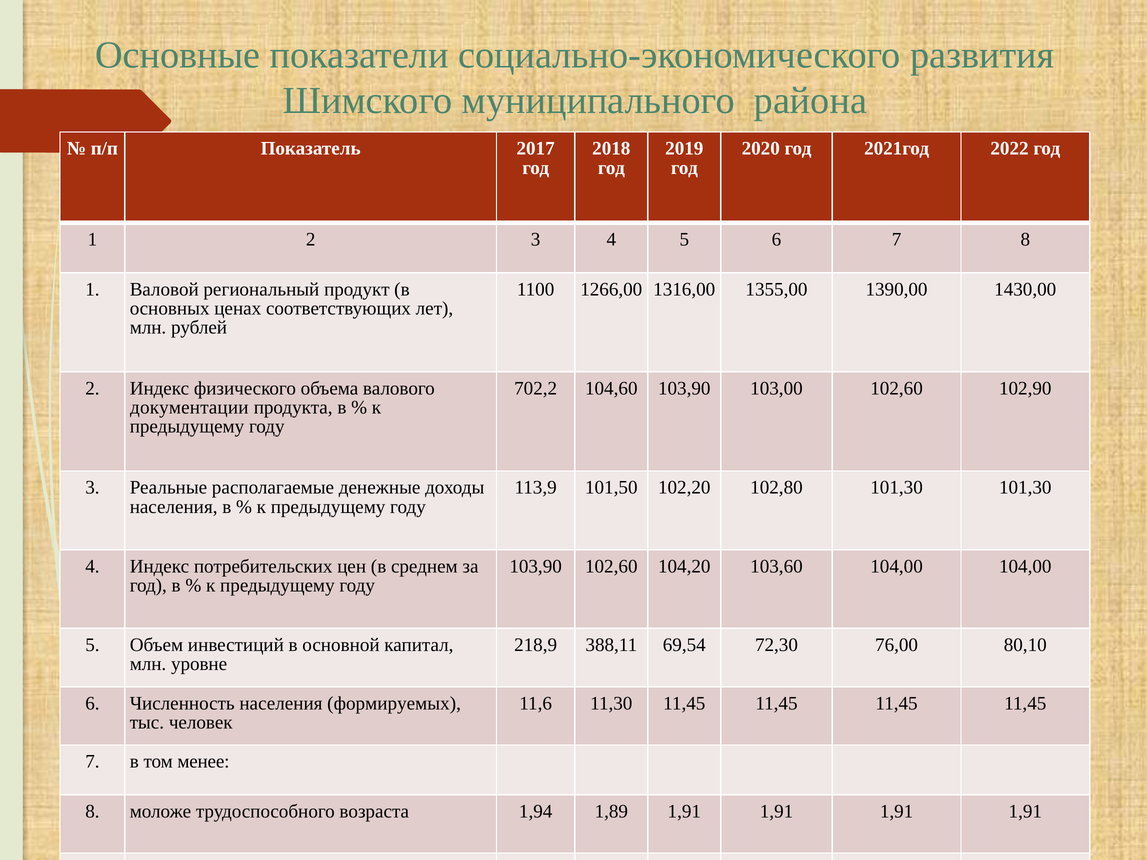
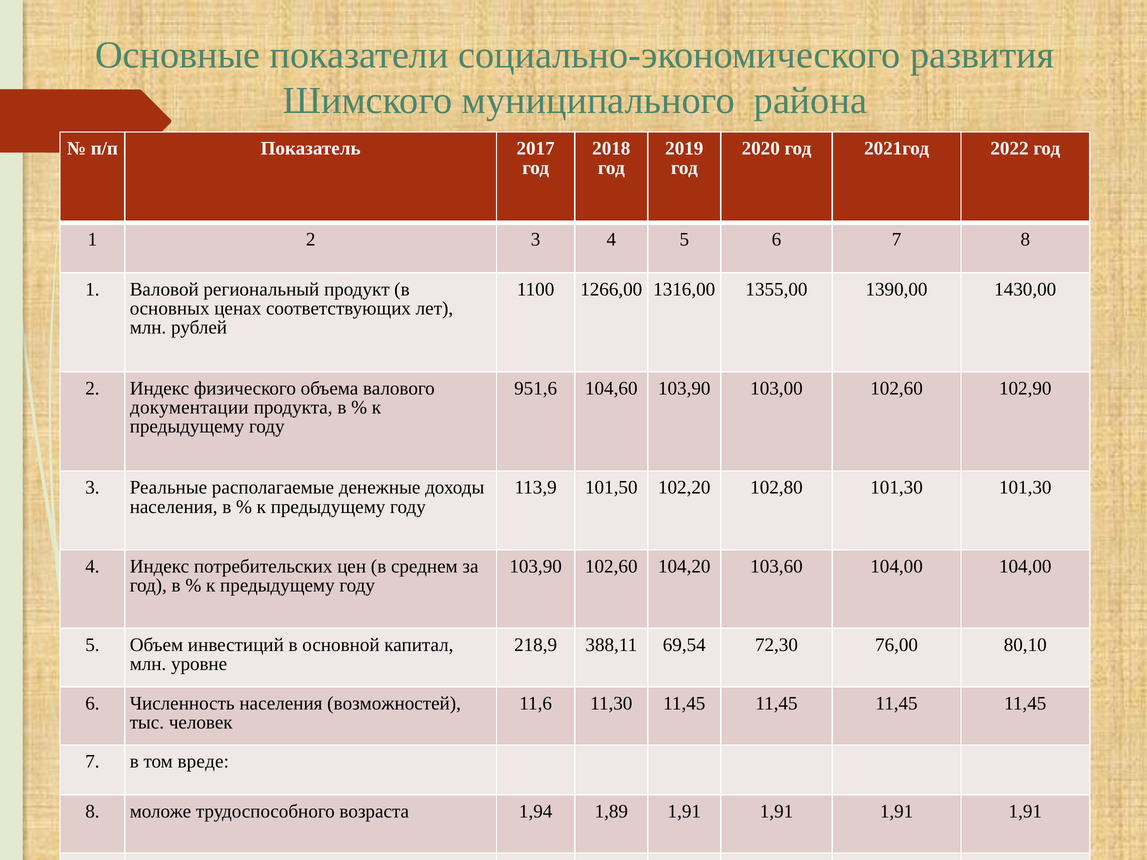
702,2: 702,2 -> 951,6
формируемых: формируемых -> возможностей
менее: менее -> вреде
